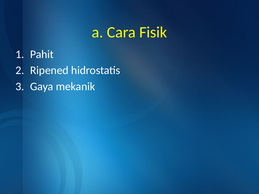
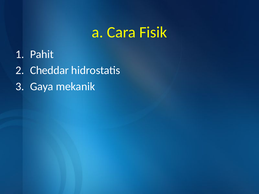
Ripened: Ripened -> Cheddar
